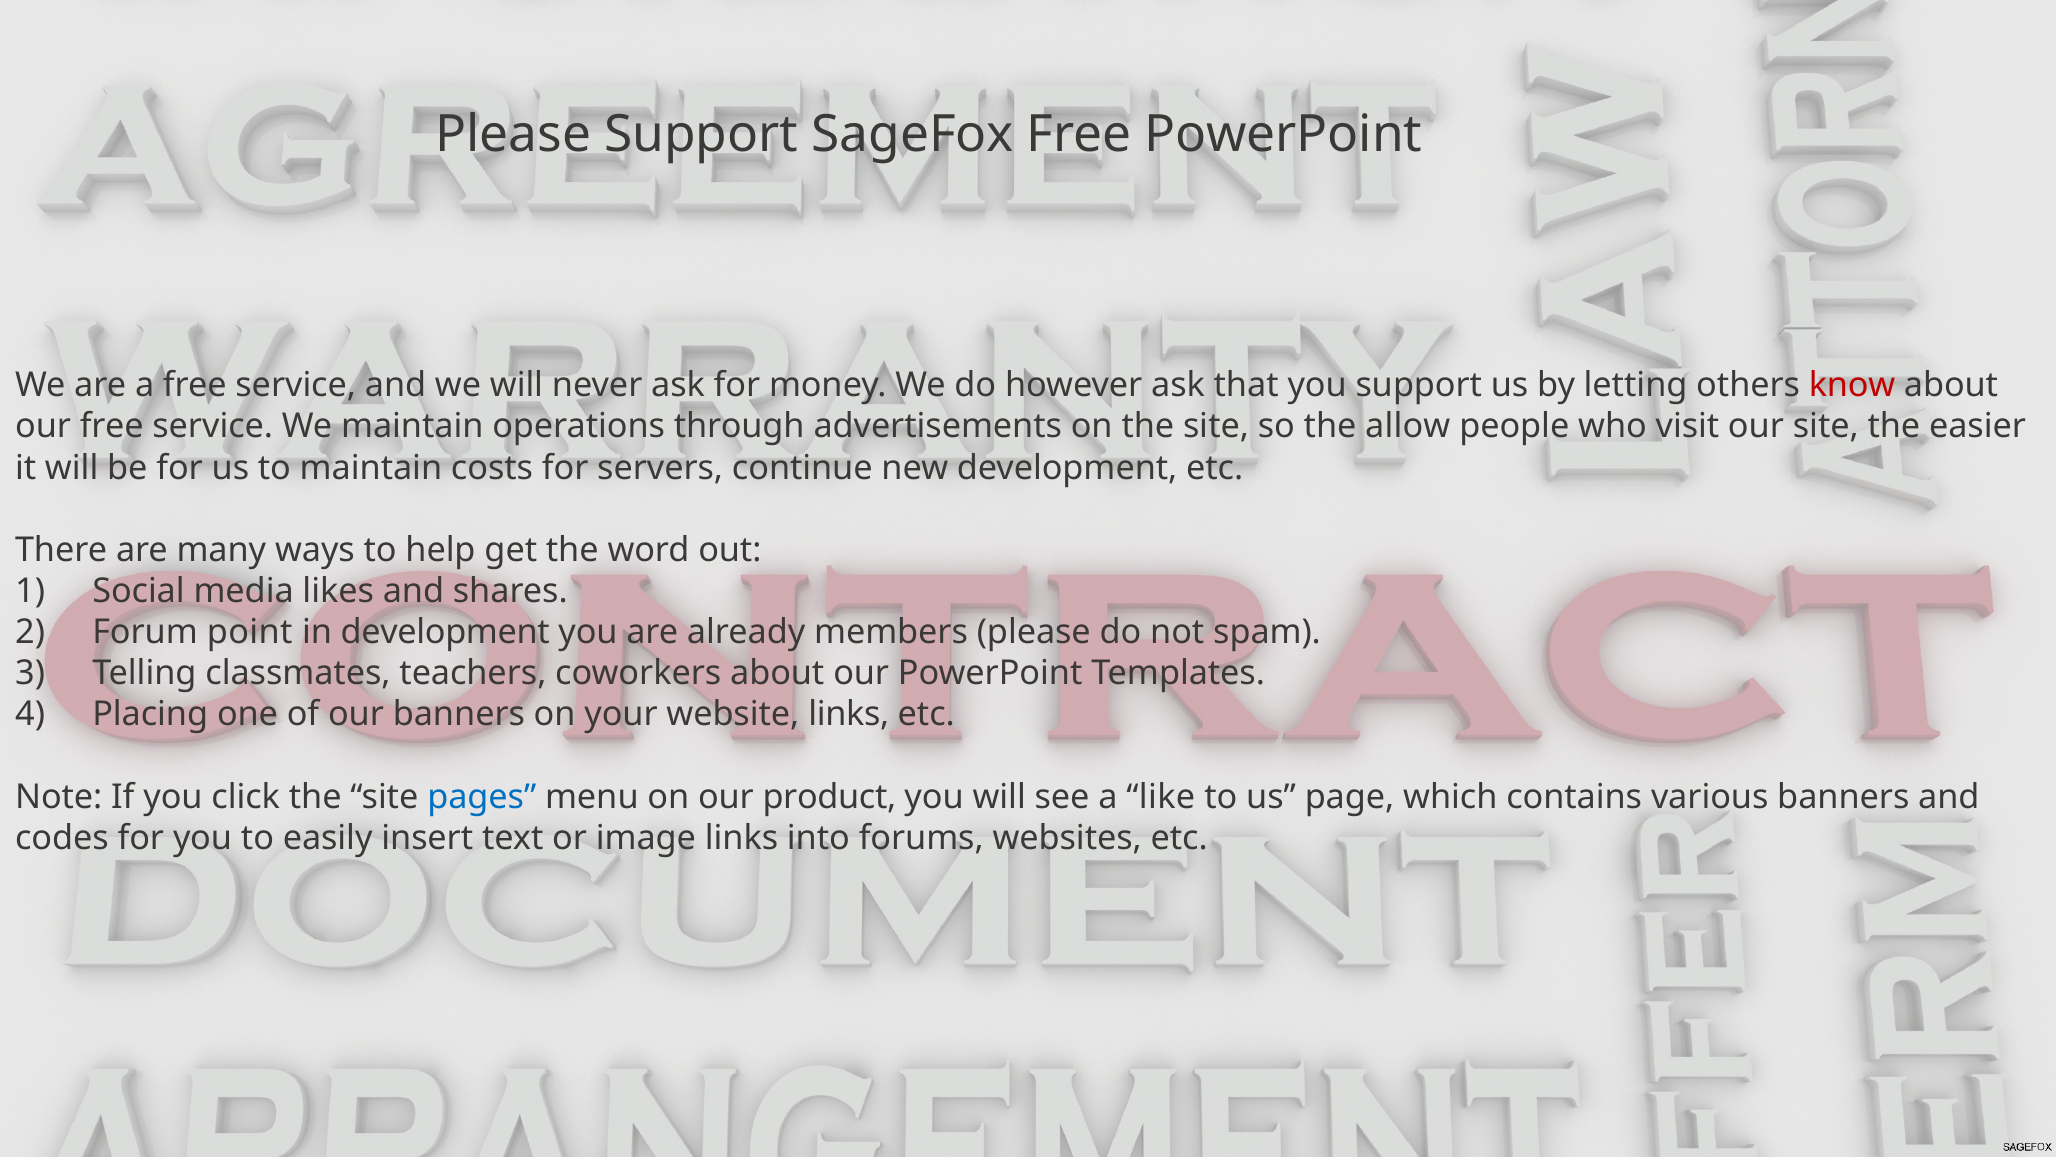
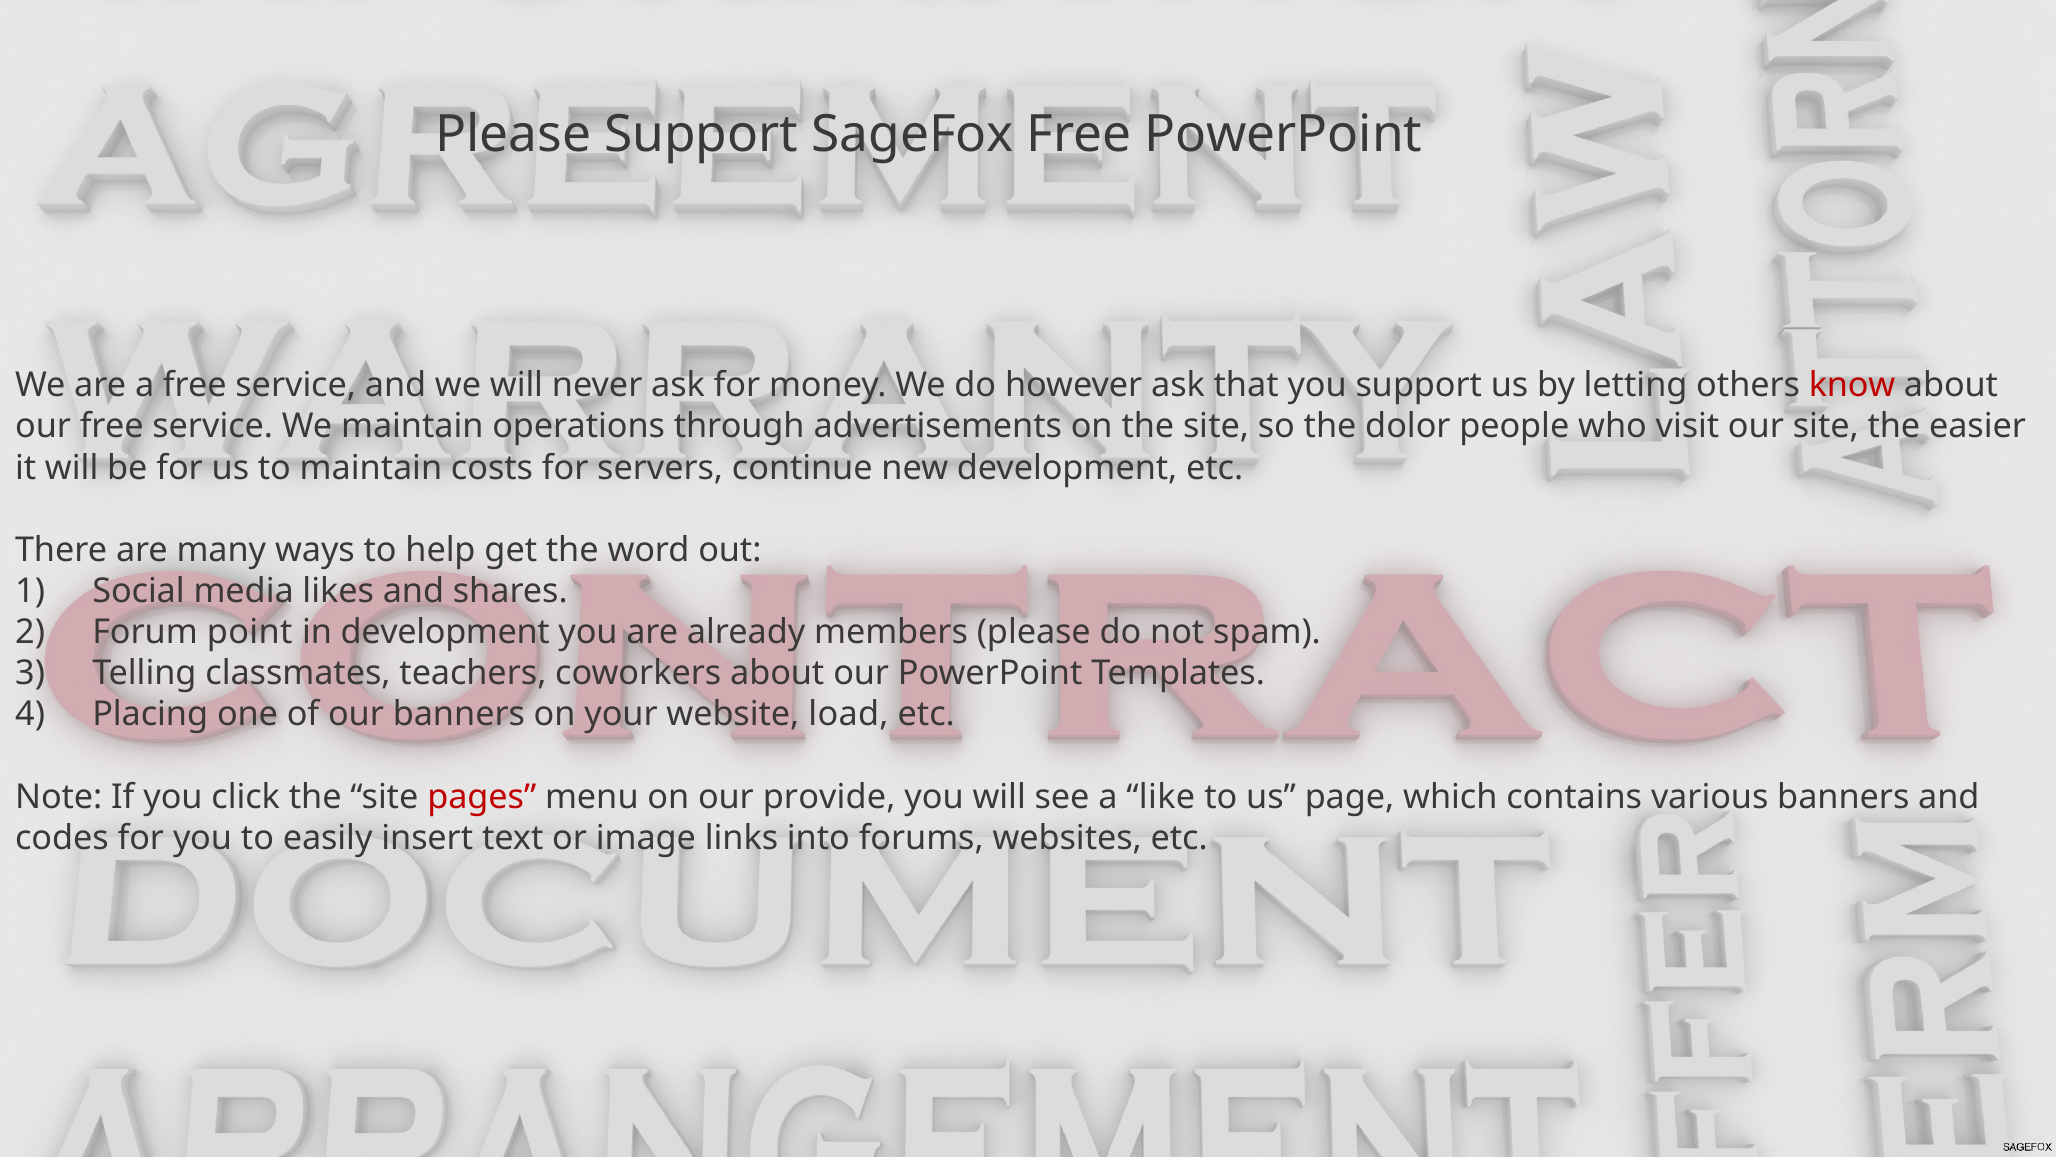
allow: allow -> dolor
website links: links -> load
pages colour: blue -> red
product: product -> provide
